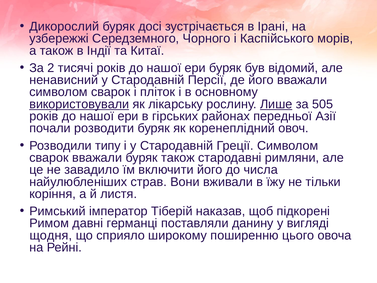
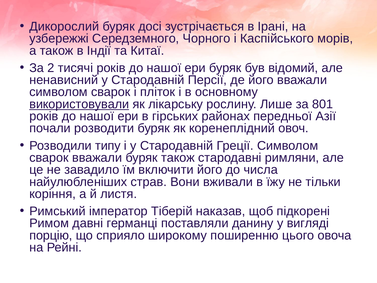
Лише underline: present -> none
505: 505 -> 801
щодня: щодня -> порцію
